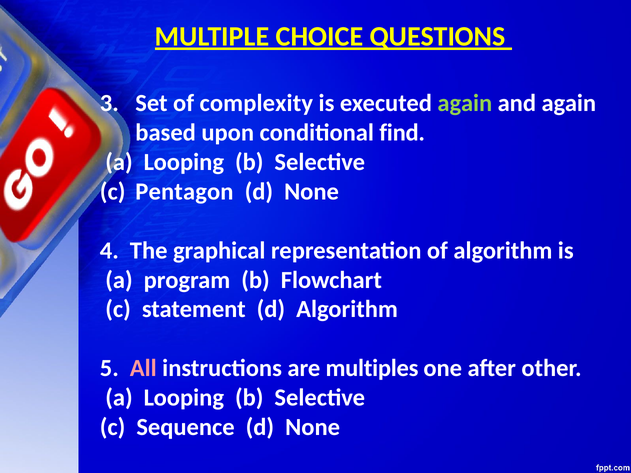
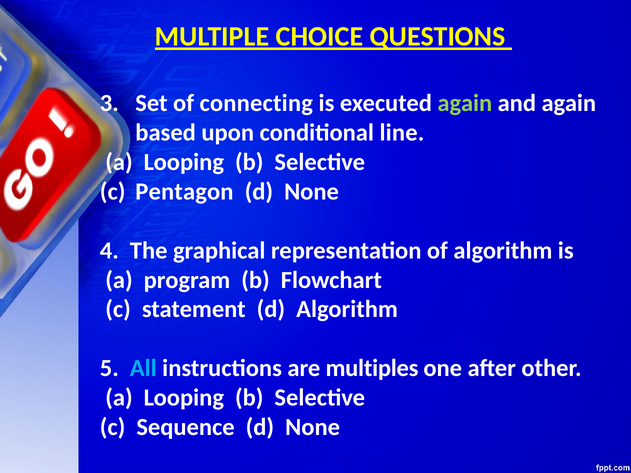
complexity: complexity -> connecting
find: find -> line
All colour: pink -> light blue
